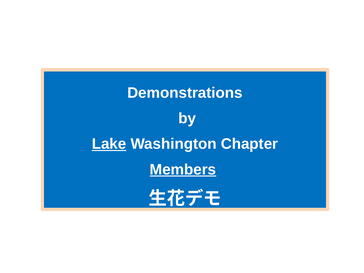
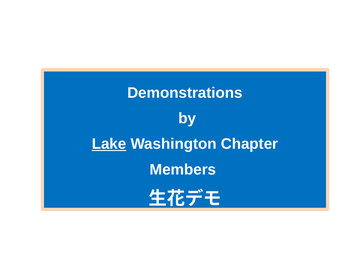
Members underline: present -> none
